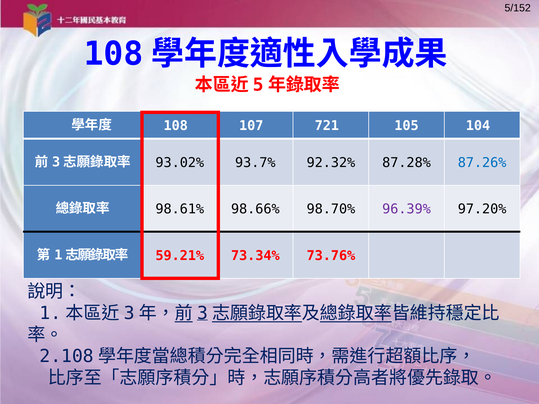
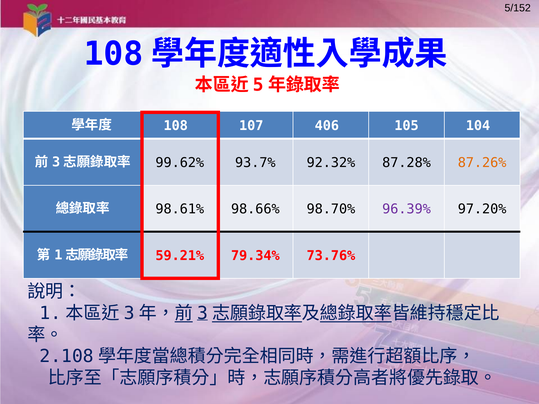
721: 721 -> 406
93.02%: 93.02% -> 99.62%
87.26% colour: blue -> orange
73.34%: 73.34% -> 79.34%
